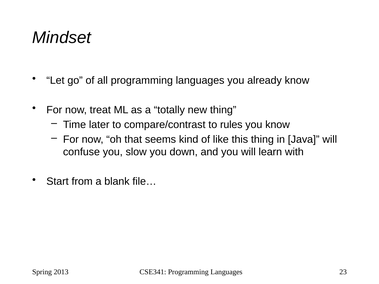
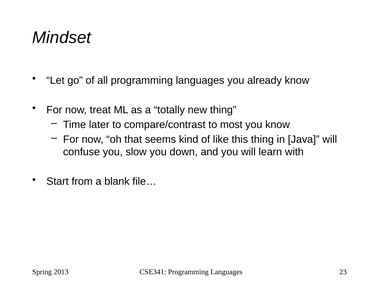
rules: rules -> most
